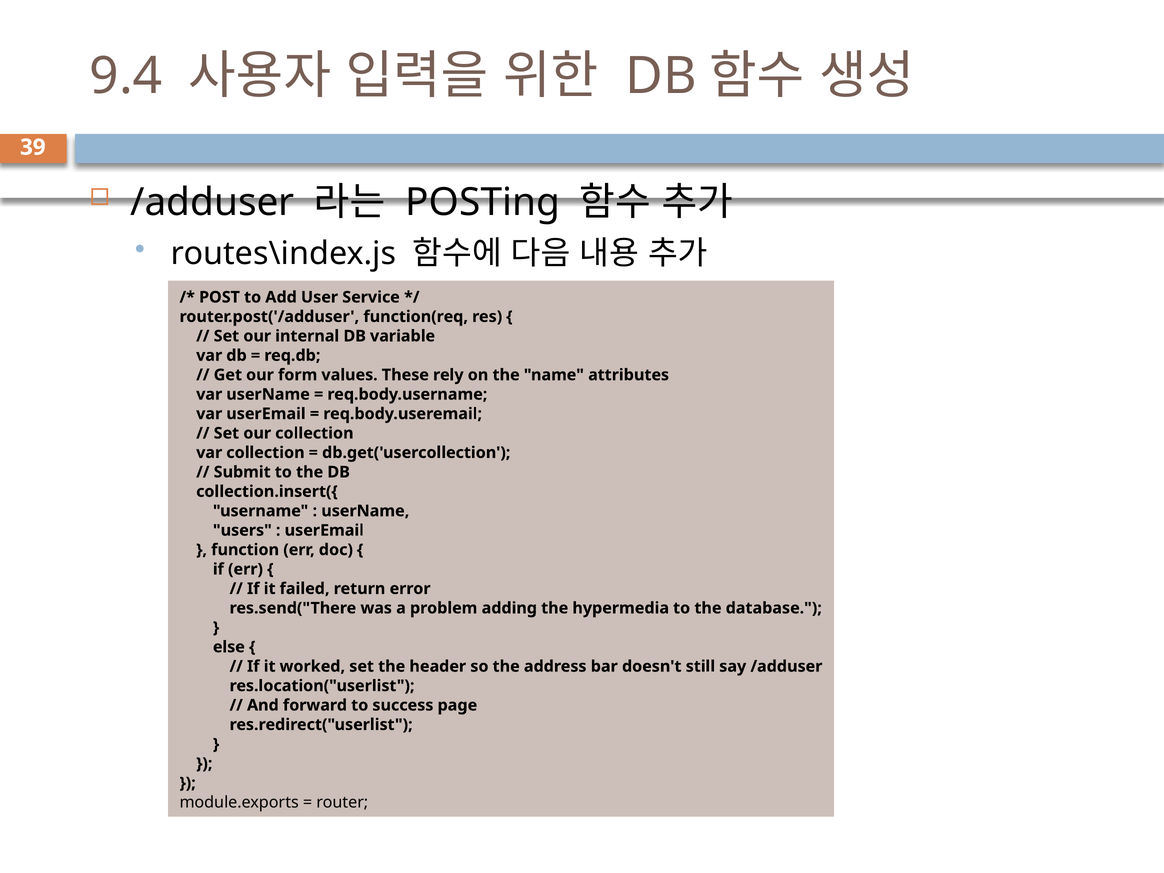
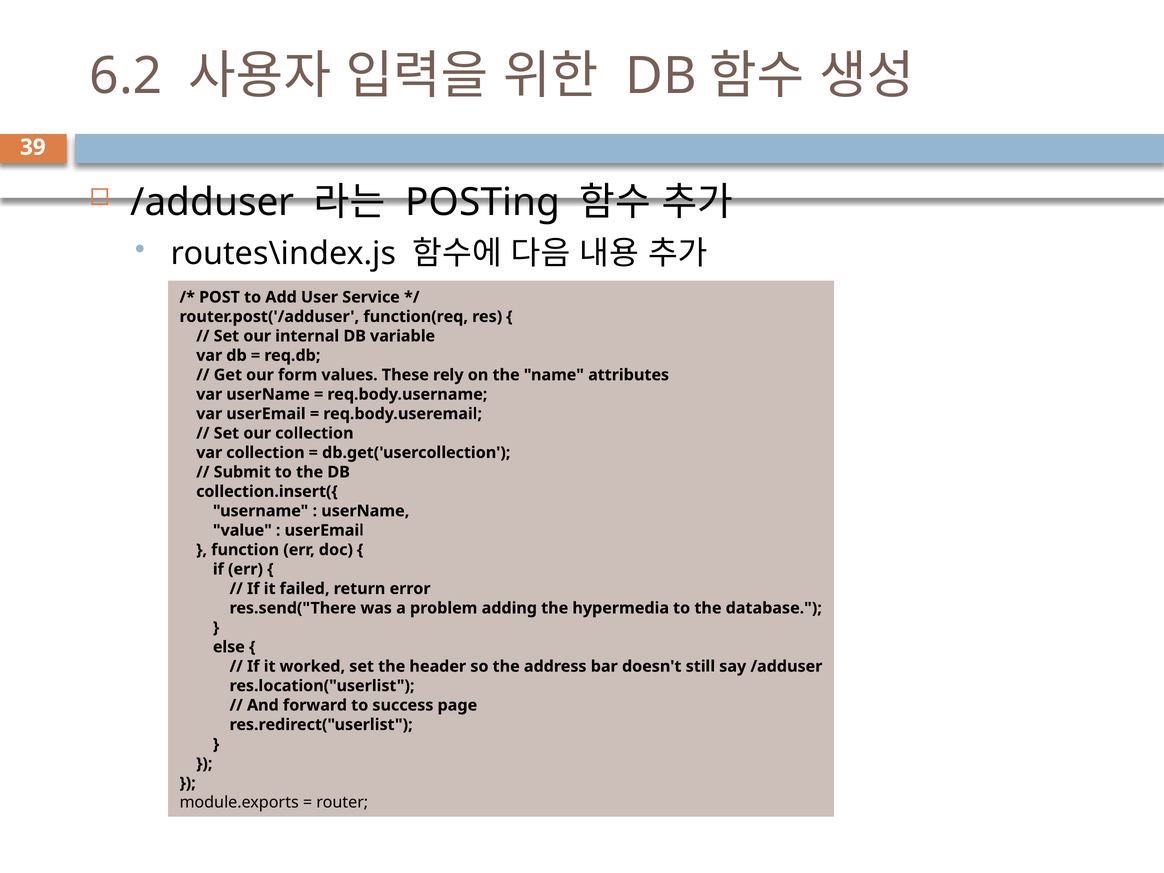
9.4: 9.4 -> 6.2
users: users -> value
